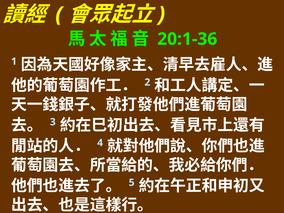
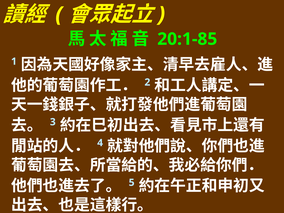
20:1-36: 20:1-36 -> 20:1-85
